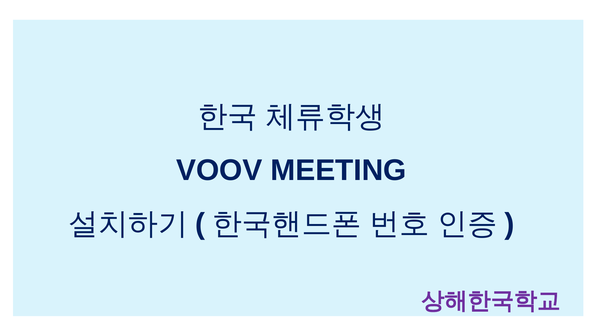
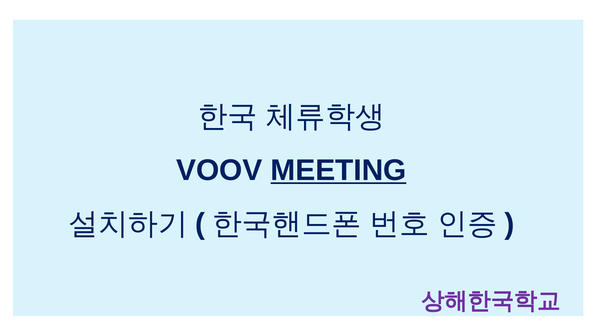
MEETING underline: none -> present
